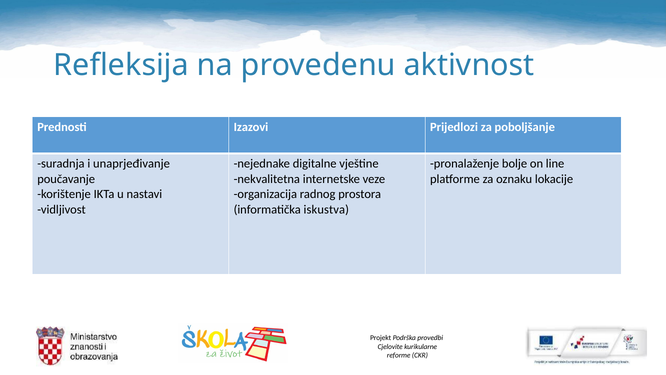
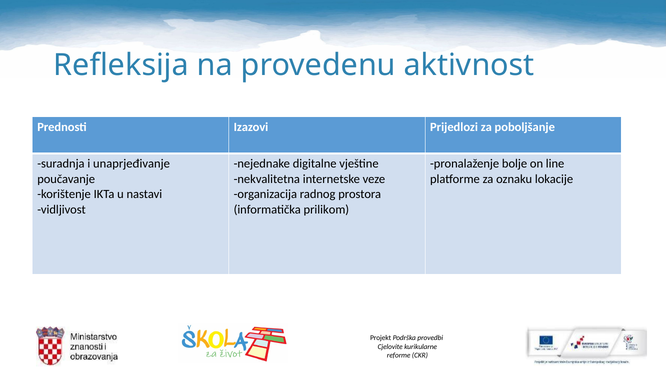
iskustva: iskustva -> prilikom
